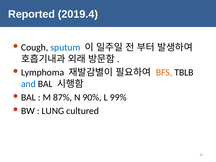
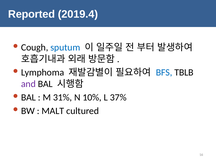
BFS colour: orange -> blue
and colour: blue -> purple
87%: 87% -> 31%
90%: 90% -> 10%
99%: 99% -> 37%
LUNG: LUNG -> MALT
